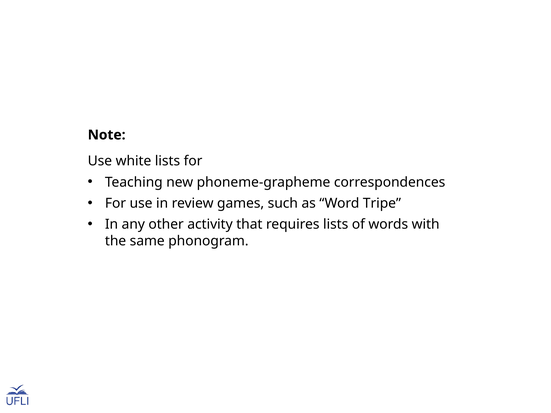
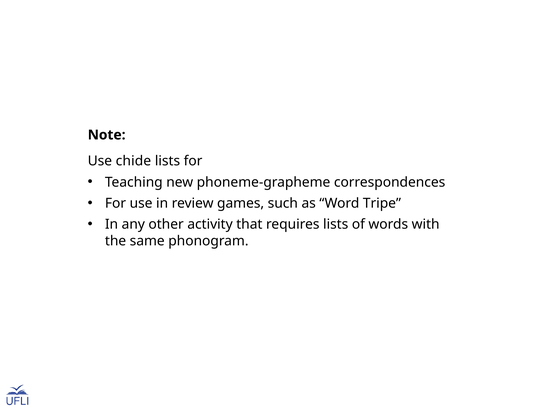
white: white -> chide
